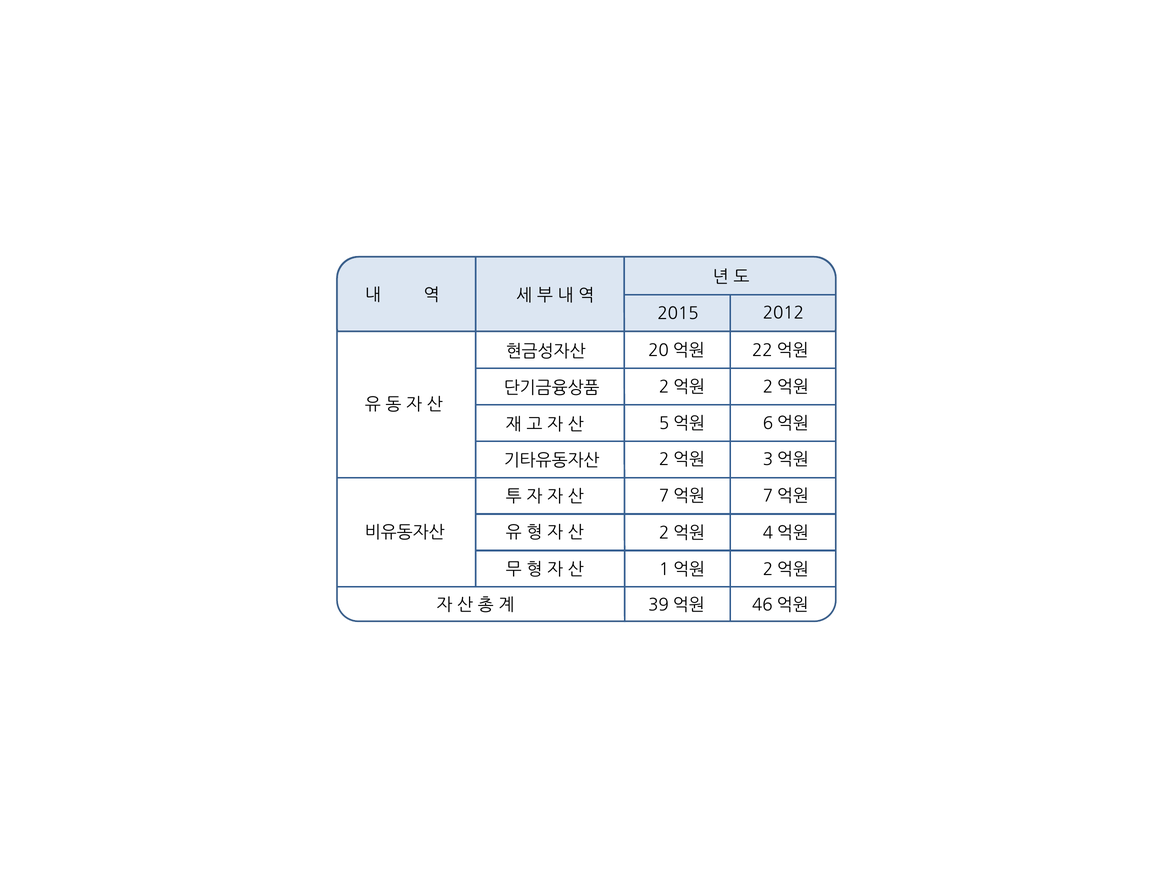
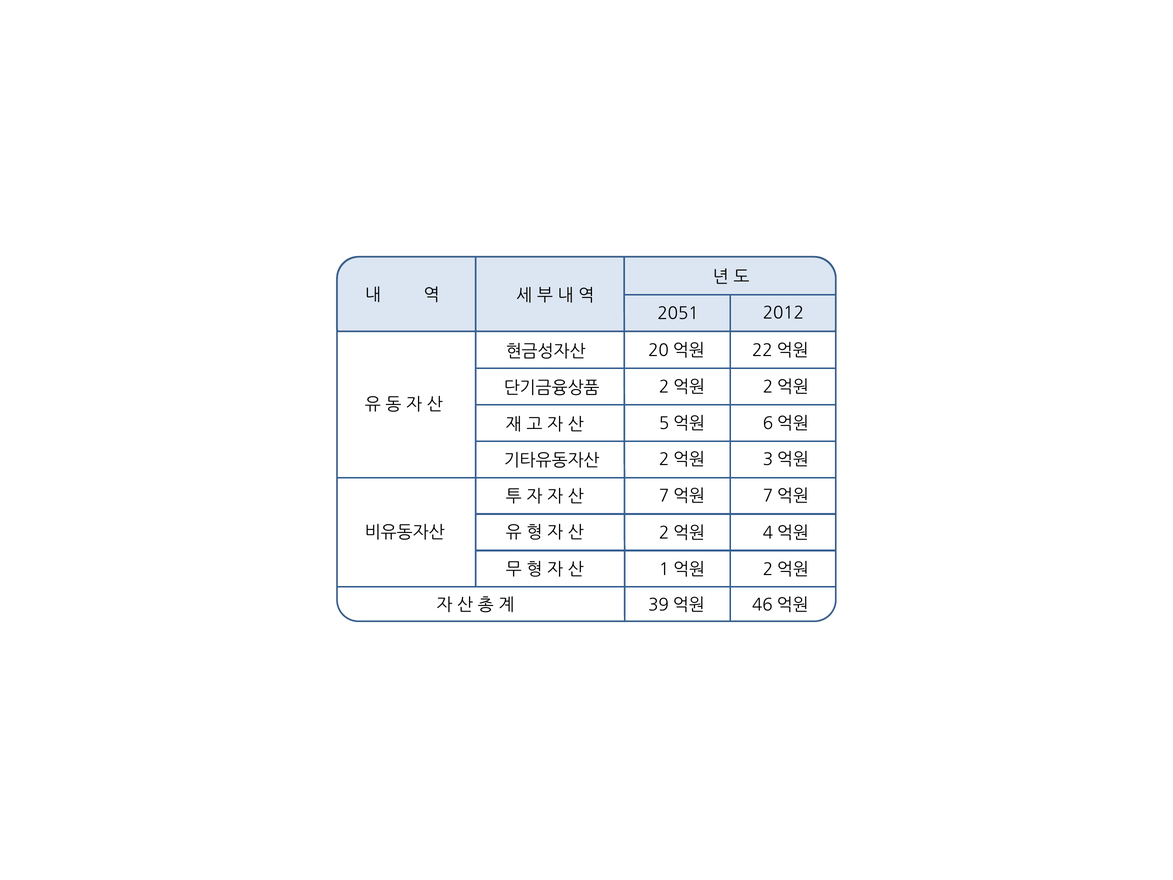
2015: 2015 -> 2051
